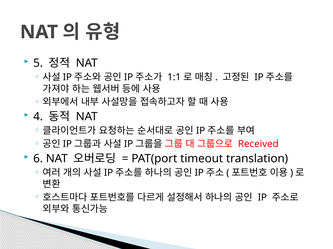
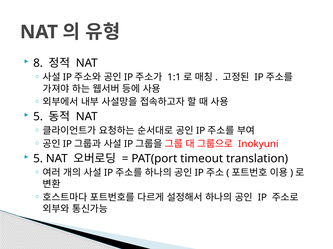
5: 5 -> 8
4 at (38, 117): 4 -> 5
Received: Received -> Inokyuni
6 at (38, 159): 6 -> 5
